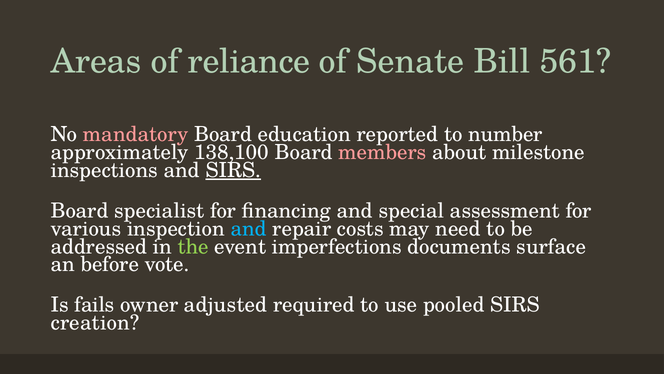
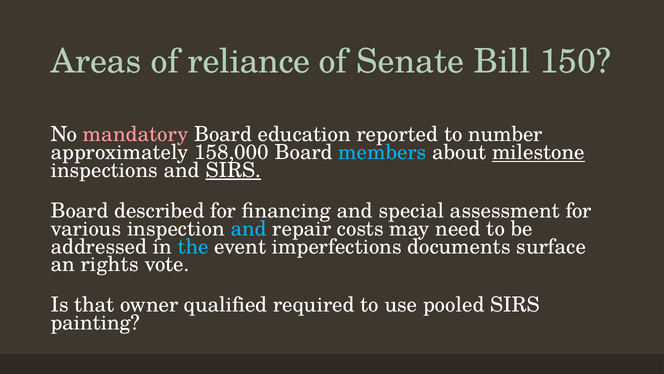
561: 561 -> 150
138,100: 138,100 -> 158,000
members colour: pink -> light blue
milestone underline: none -> present
specialist: specialist -> described
the colour: light green -> light blue
before: before -> rights
fails: fails -> that
adjusted: adjusted -> qualified
creation: creation -> painting
